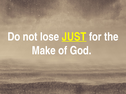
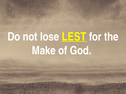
JUST: JUST -> LEST
